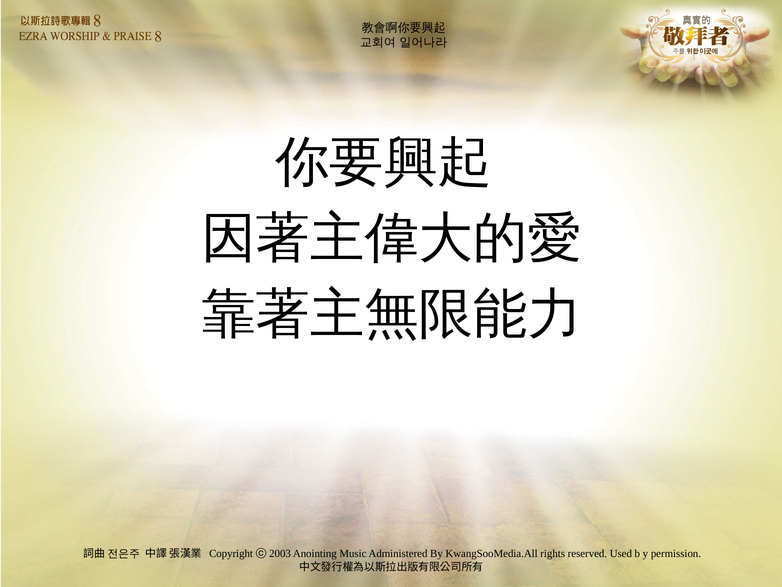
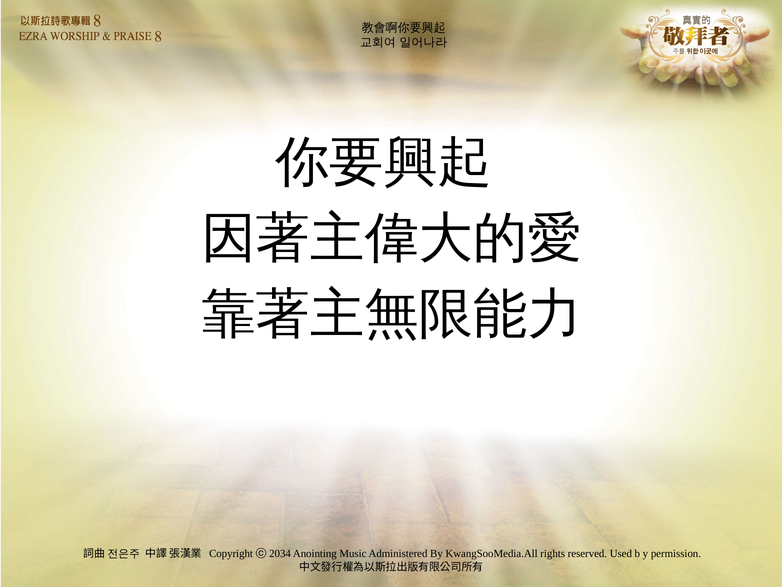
2003: 2003 -> 2034
